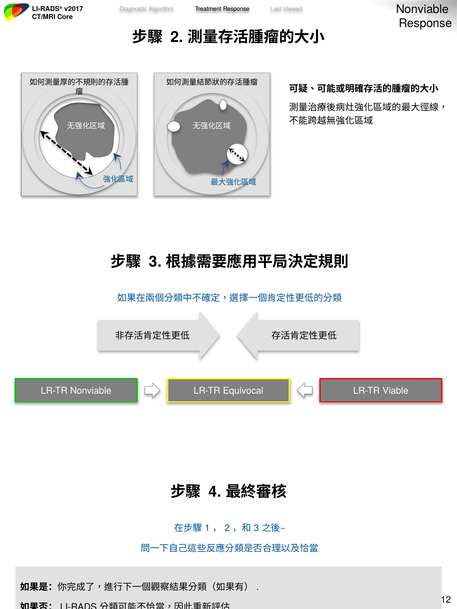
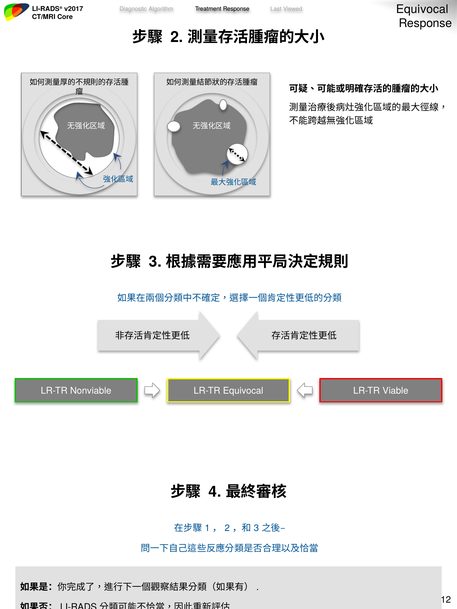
Nonviable at (422, 9): Nonviable -> Equivocal
